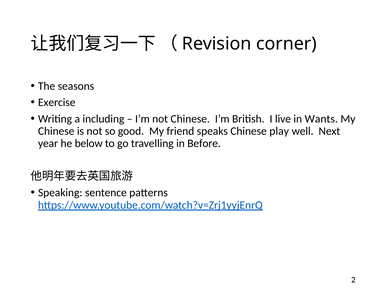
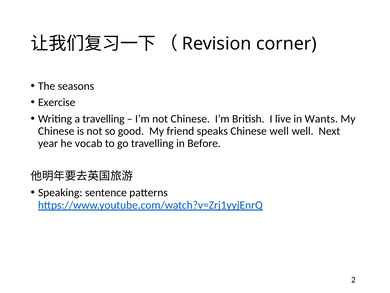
a including: including -> travelling
Chinese play: play -> well
below: below -> vocab
